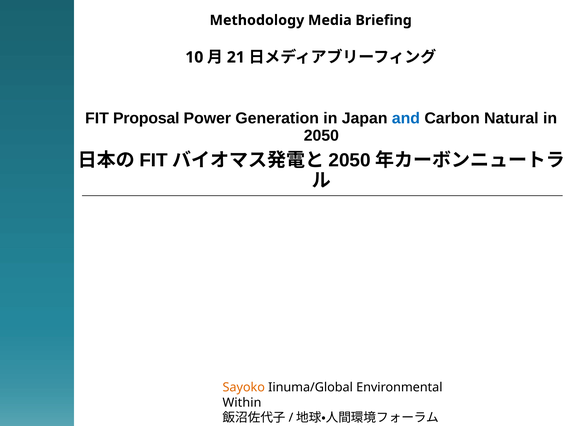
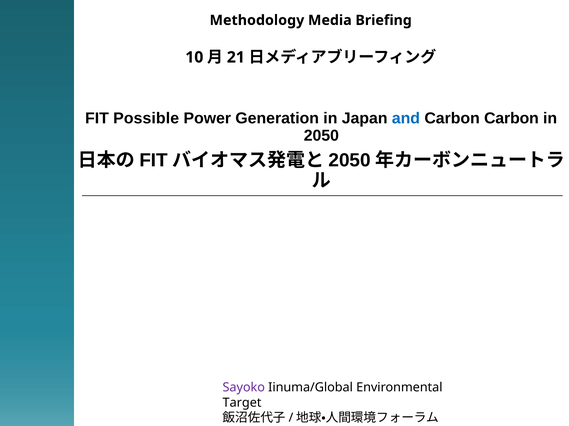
Proposal: Proposal -> Possible
Carbon Natural: Natural -> Carbon
Sayoko colour: orange -> purple
Within: Within -> Target
